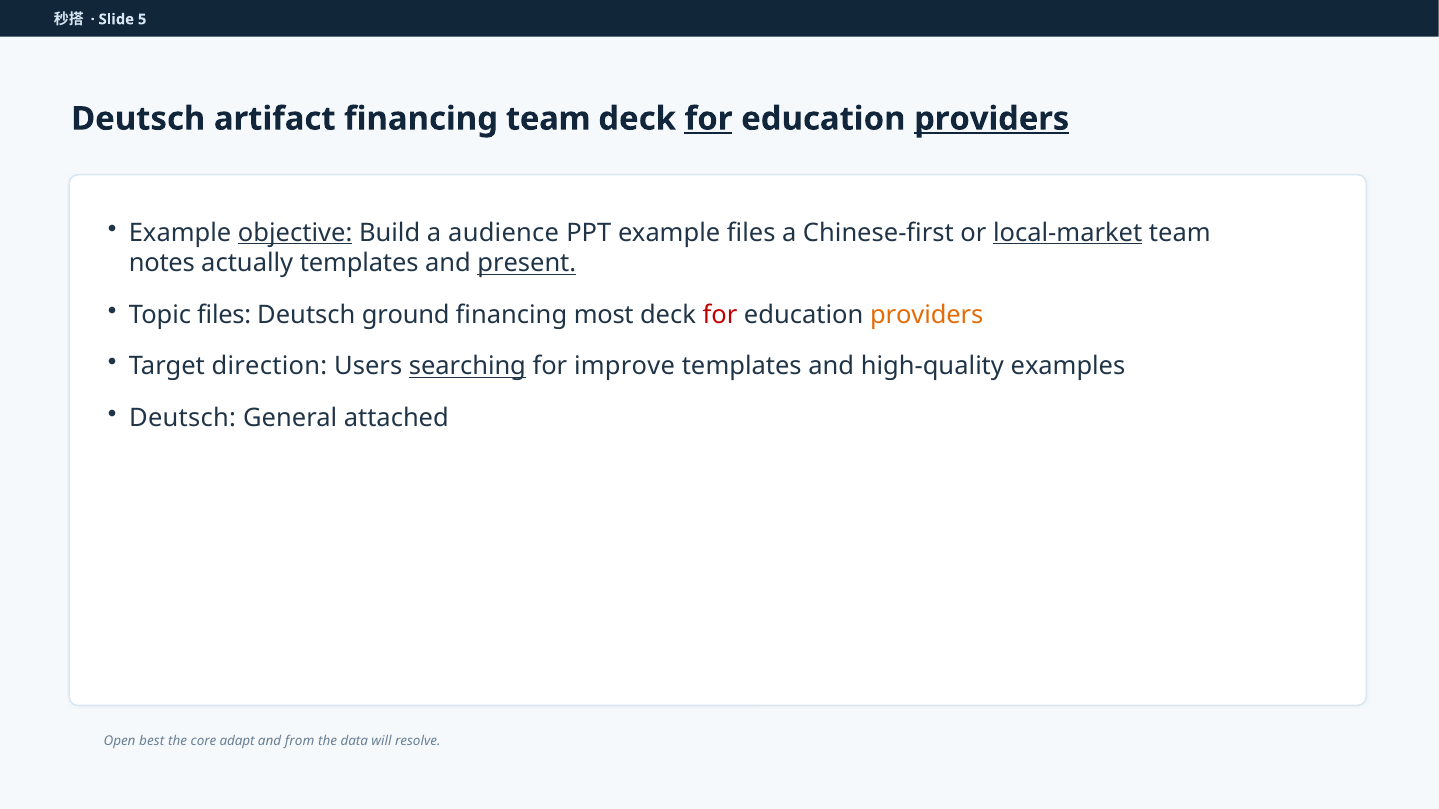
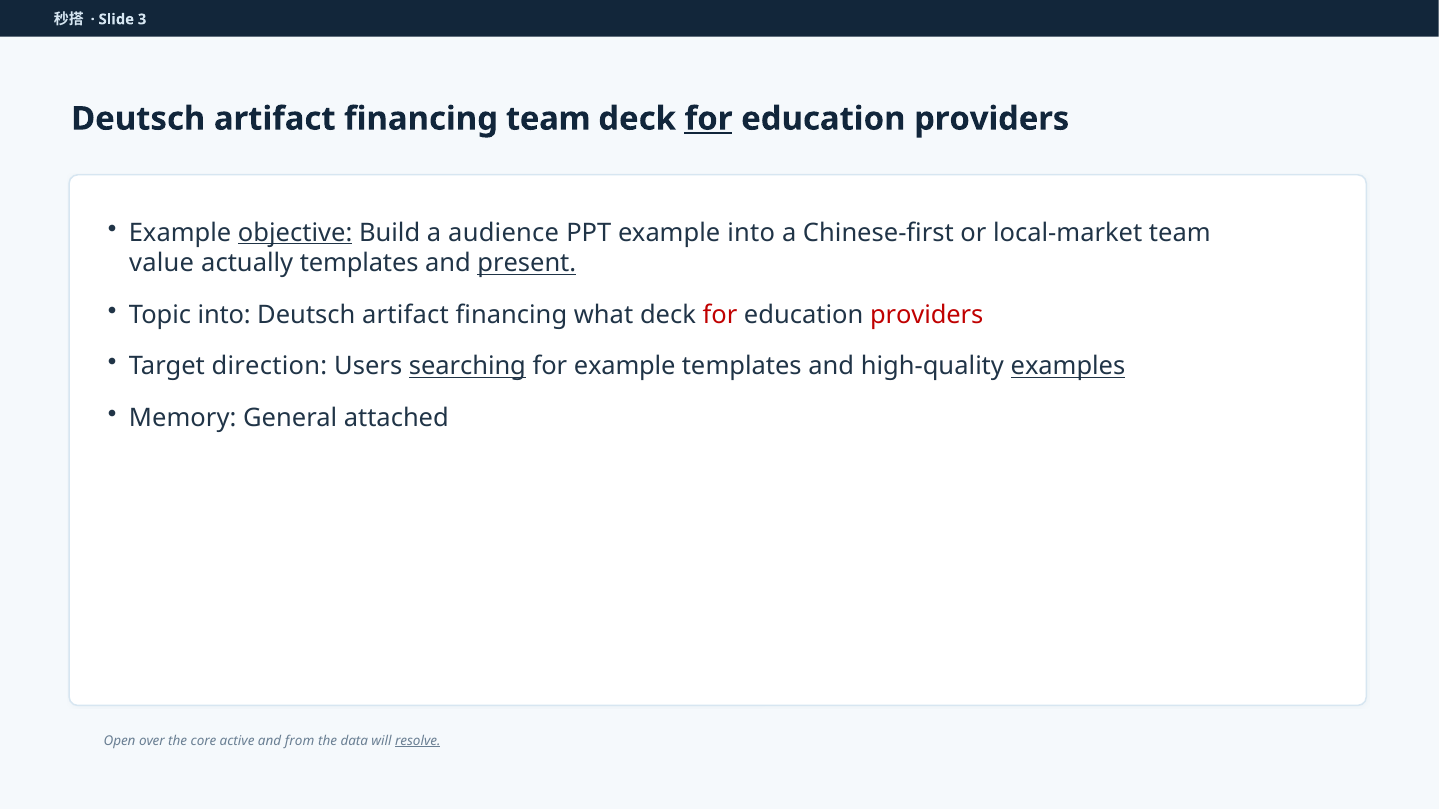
5: 5 -> 3
providers at (992, 119) underline: present -> none
example files: files -> into
local-market underline: present -> none
notes: notes -> value
Topic files: files -> into
ground at (406, 315): ground -> artifact
most: most -> what
providers at (927, 315) colour: orange -> red
for improve: improve -> example
examples underline: none -> present
Deutsch at (183, 418): Deutsch -> Memory
best: best -> over
adapt: adapt -> active
resolve underline: none -> present
